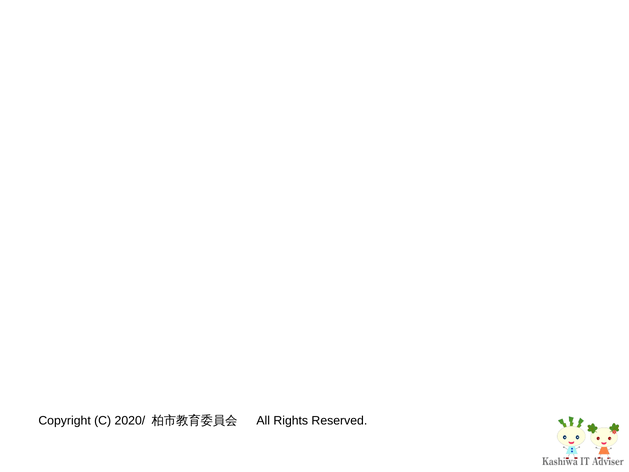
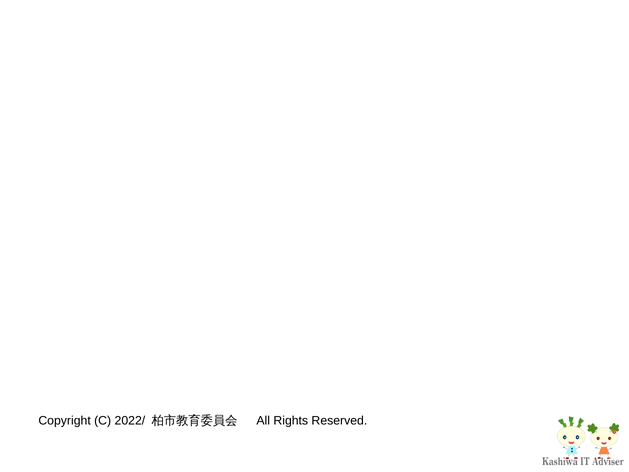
2020/: 2020/ -> 2022/
